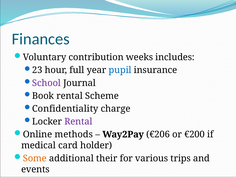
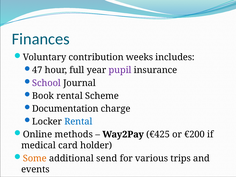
23: 23 -> 47
pupil colour: blue -> purple
Confidentiality: Confidentiality -> Documentation
Rental at (78, 122) colour: purple -> blue
€206: €206 -> €425
their: their -> send
